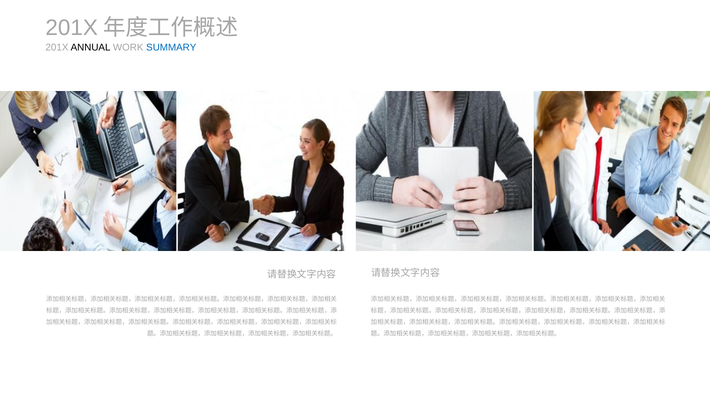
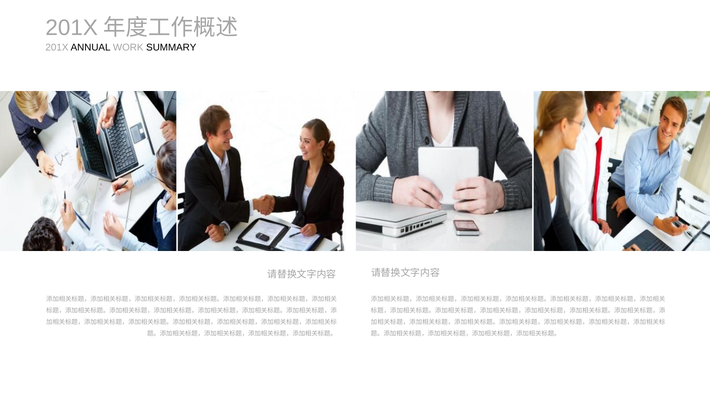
SUMMARY colour: blue -> black
